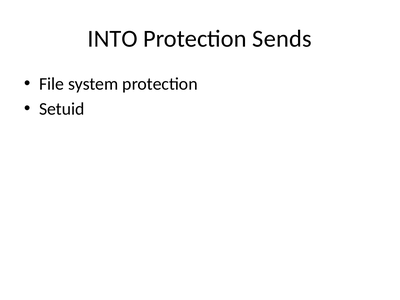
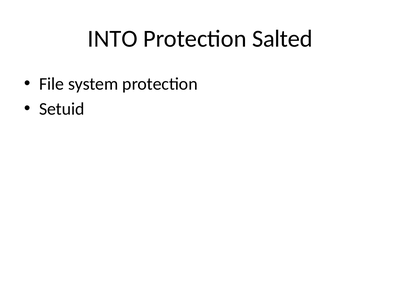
Sends: Sends -> Salted
